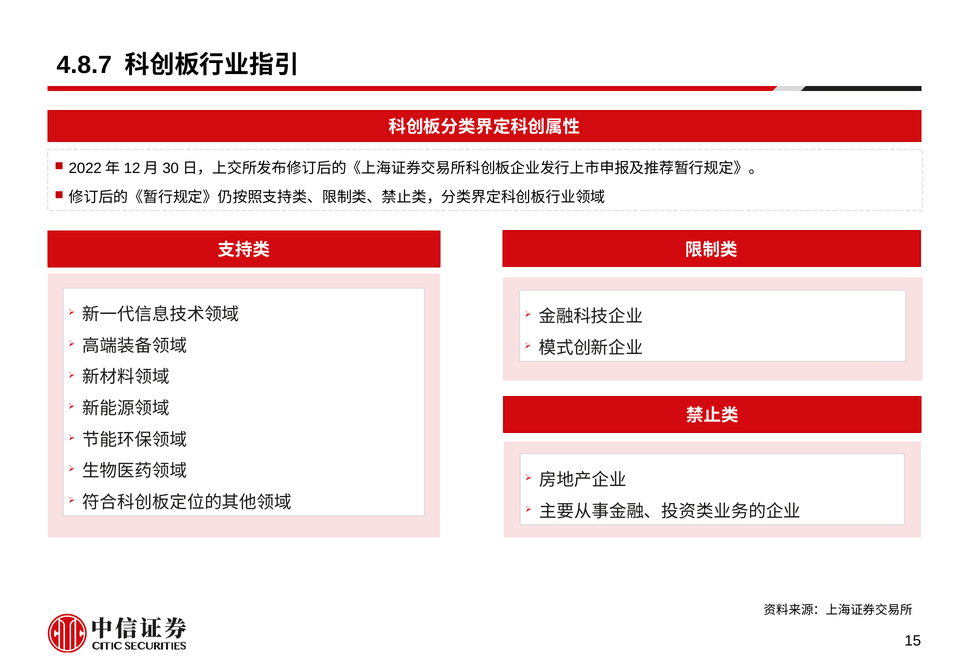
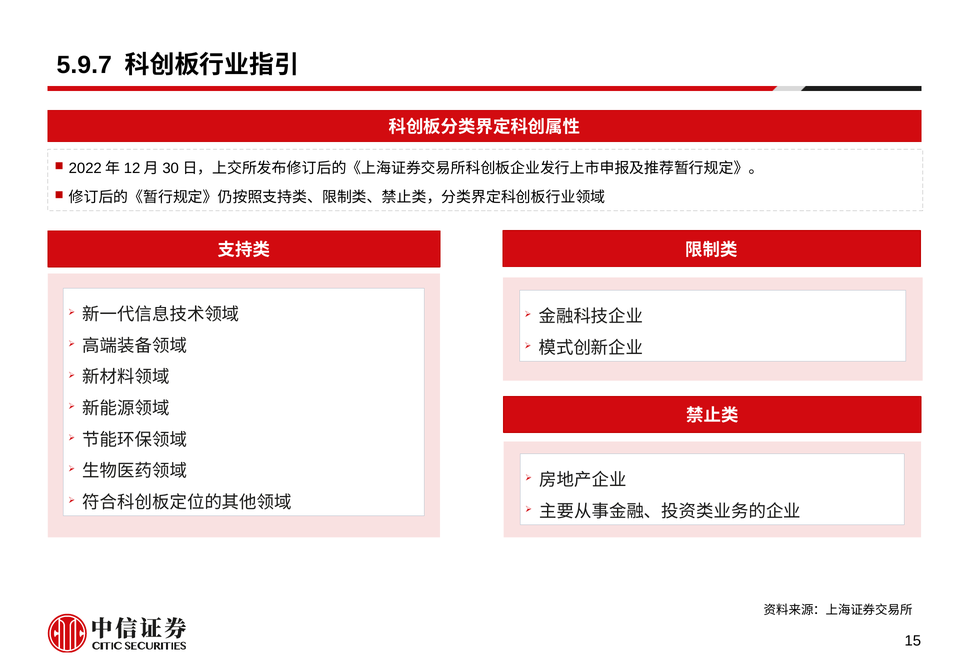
4.8.7: 4.8.7 -> 5.9.7
